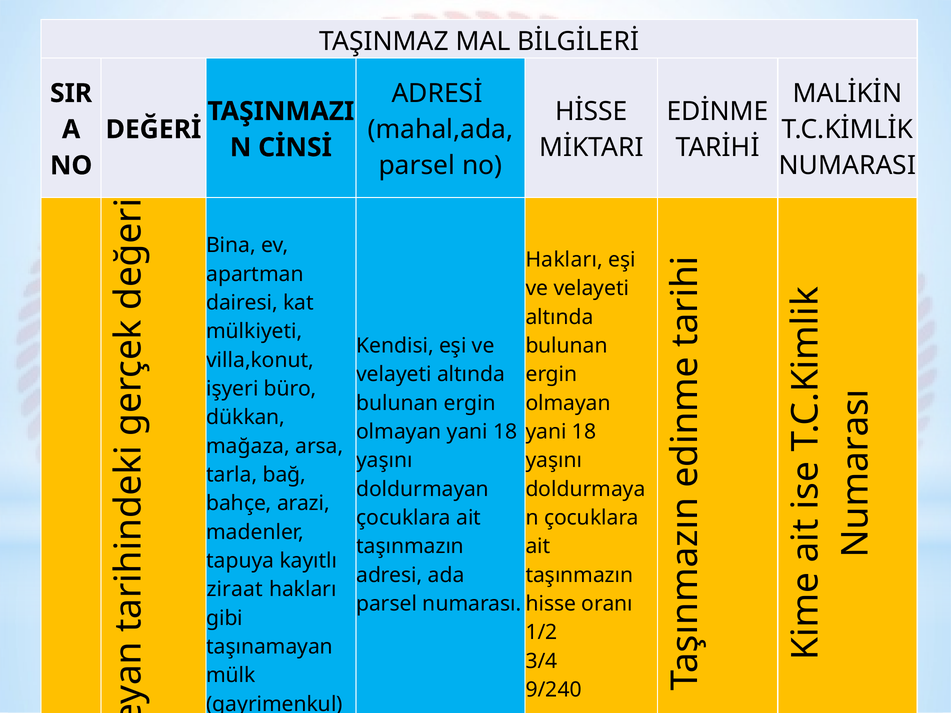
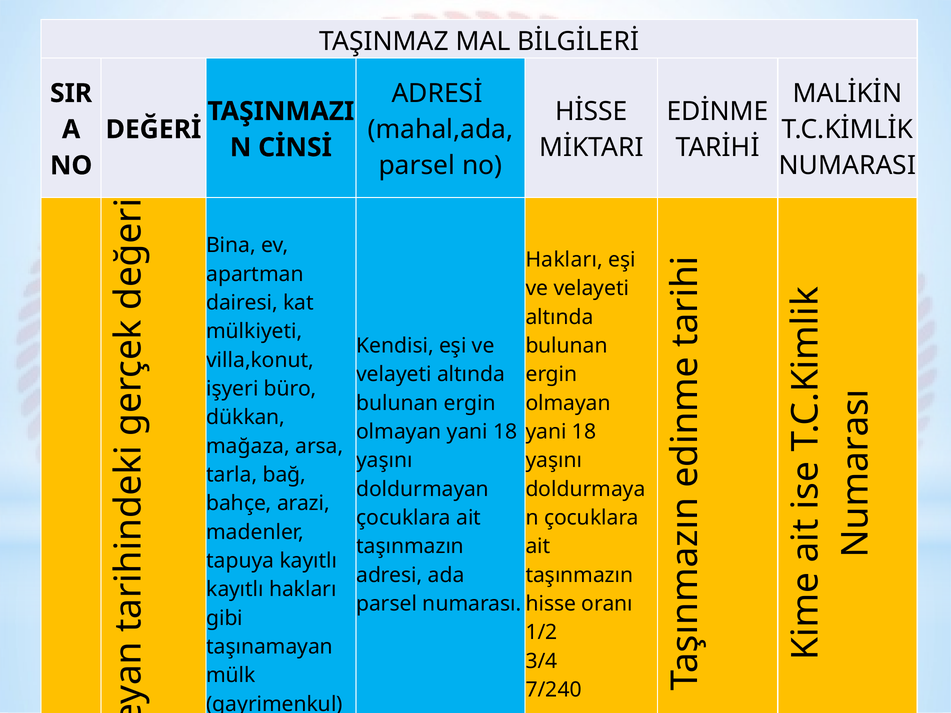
ziraat at (235, 590): ziraat -> kayıtlı
9/240: 9/240 -> 7/240
